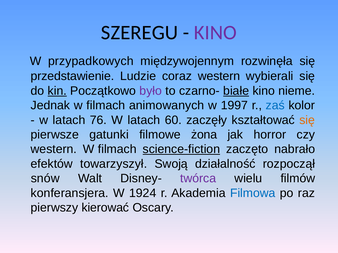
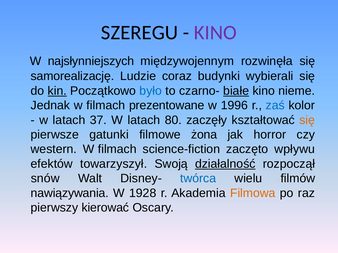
przypadkowych: przypadkowych -> najsłynniejszych
przedstawienie: przedstawienie -> samorealizację
coraz western: western -> budynki
było colour: purple -> blue
animowanych: animowanych -> prezentowane
1997: 1997 -> 1996
76: 76 -> 37
60: 60 -> 80
science-fiction underline: present -> none
nabrało: nabrało -> wpływu
działalność underline: none -> present
twórca colour: purple -> blue
konferansjera: konferansjera -> nawiązywania
1924: 1924 -> 1928
Filmowa colour: blue -> orange
